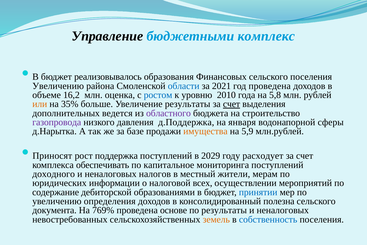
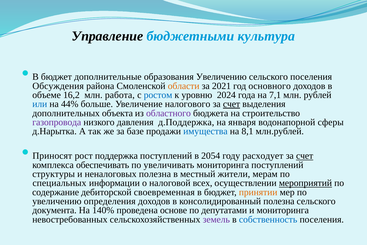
комплекс: комплекс -> культура
реализовывалось: реализовывалось -> дополнительные
образования Финансовых: Финансовых -> Увеличению
Увеличению at (58, 86): Увеличению -> Обсуждения
области colour: blue -> orange
год проведена: проведена -> основного
оценка: оценка -> работа
2010: 2010 -> 2024
5,8: 5,8 -> 7,1
или colour: orange -> blue
35%: 35% -> 44%
Увеличение результаты: результаты -> налогового
ведется: ведется -> объекта
имущества colour: orange -> blue
5,9: 5,9 -> 8,1
2029: 2029 -> 2054
счет at (305, 156) underline: none -> present
капитальное: капитальное -> увеличивать
доходного: доходного -> структуры
неналоговых налогов: налогов -> полезна
юридических: юридических -> специальных
мероприятий underline: none -> present
образованиями: образованиями -> своевременная
принятии colour: blue -> orange
769%: 769% -> 140%
по результаты: результаты -> депутатами
неналоговых at (283, 210): неналоговых -> мониторинга
земель colour: orange -> purple
